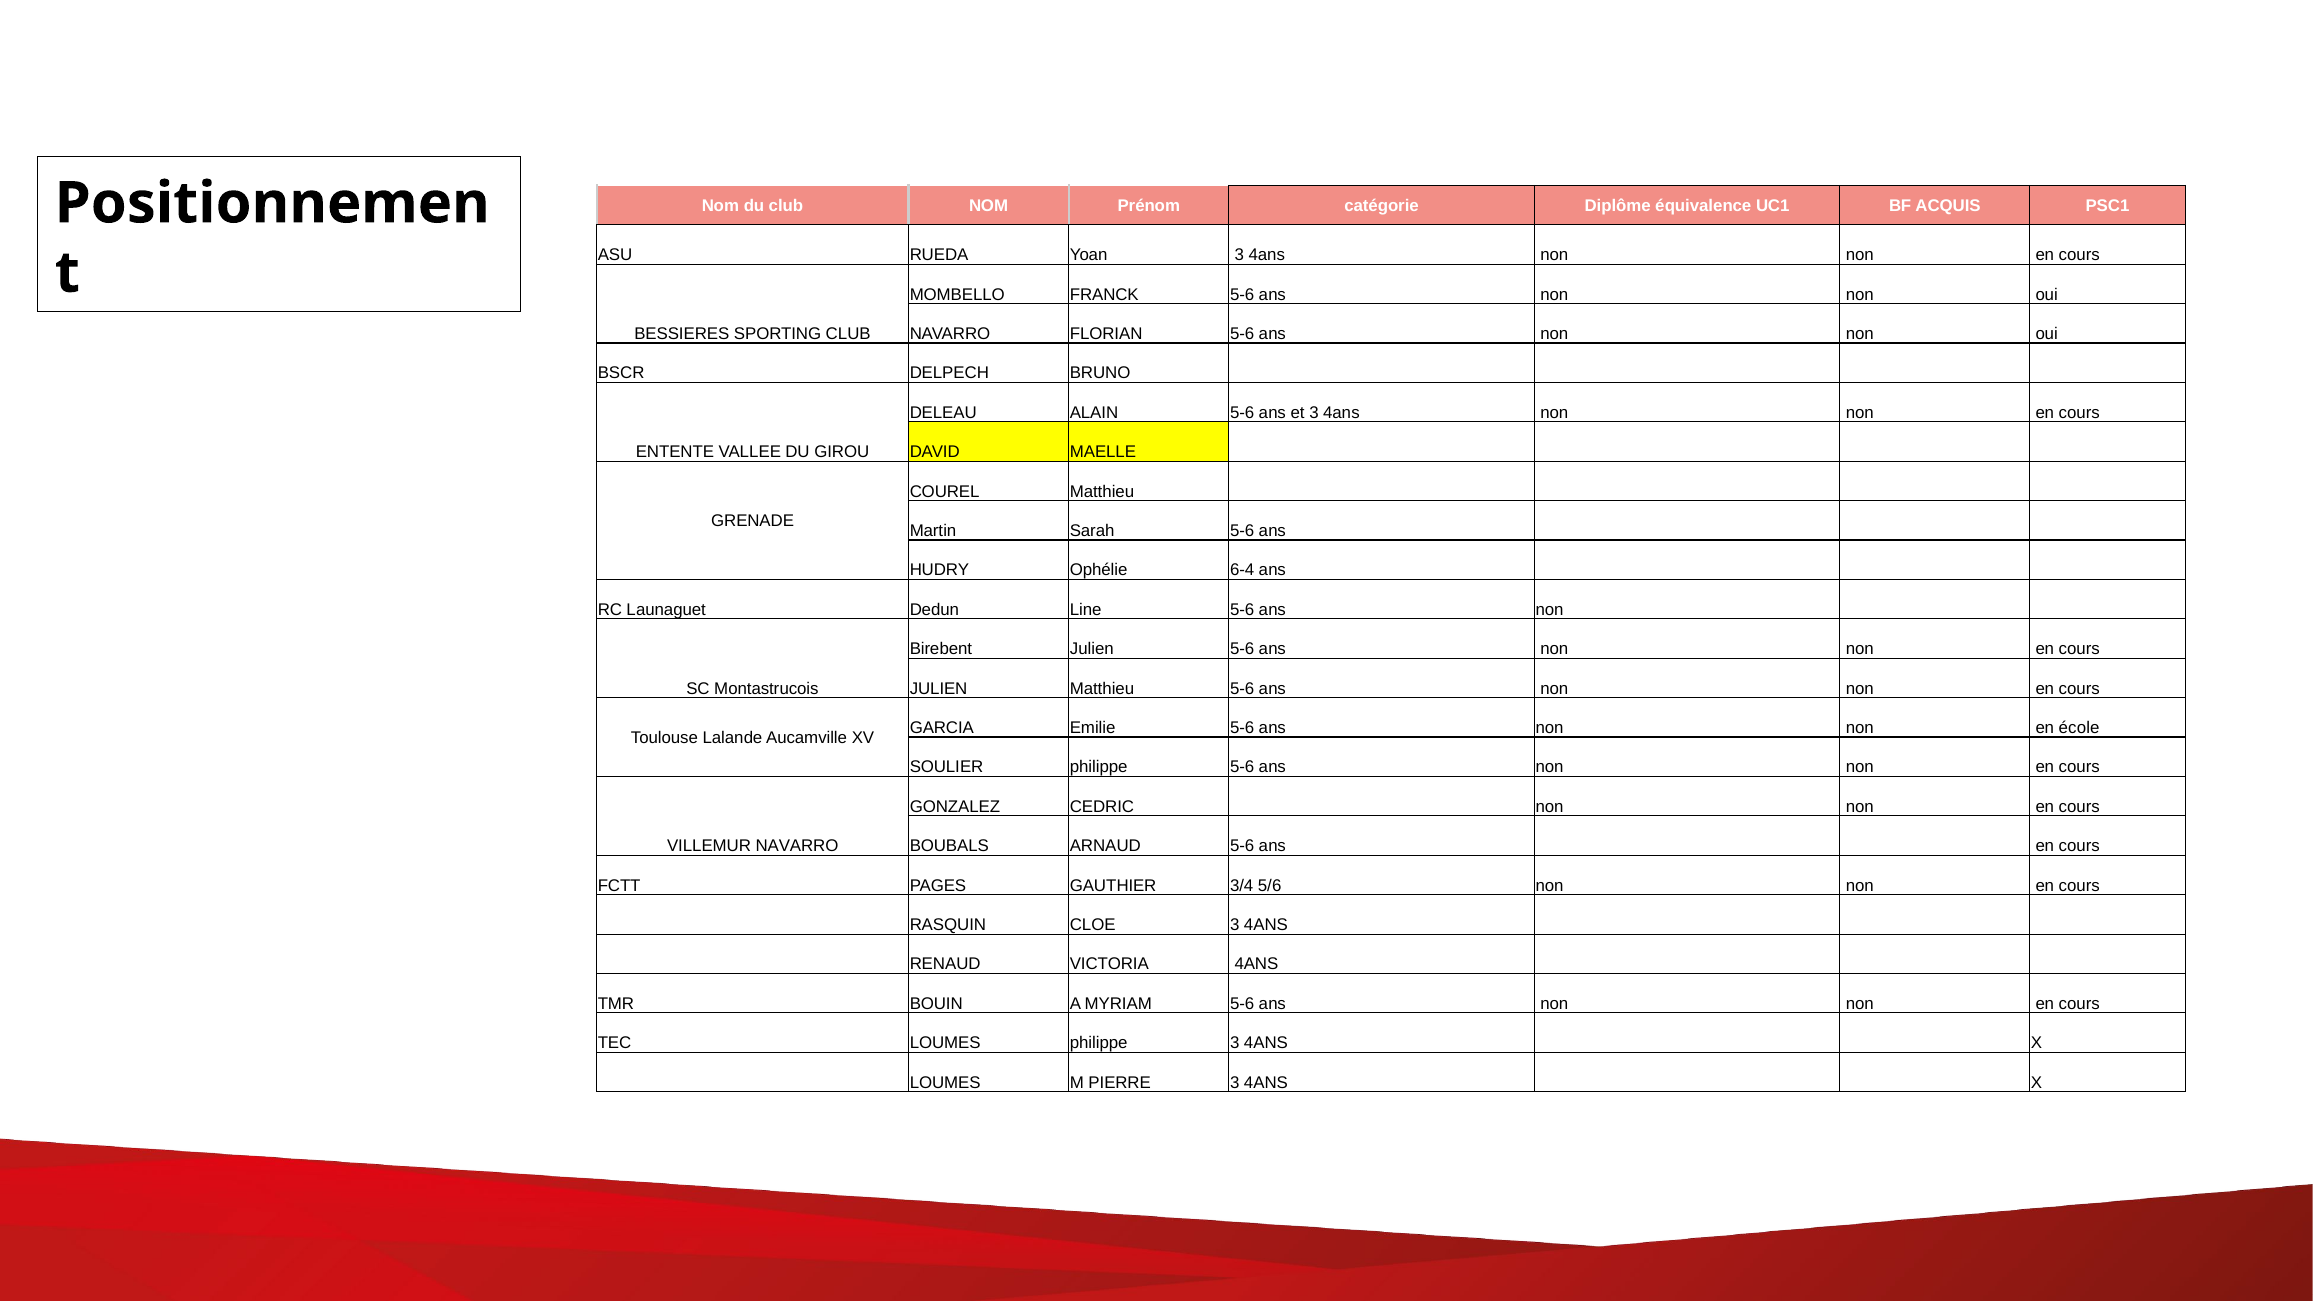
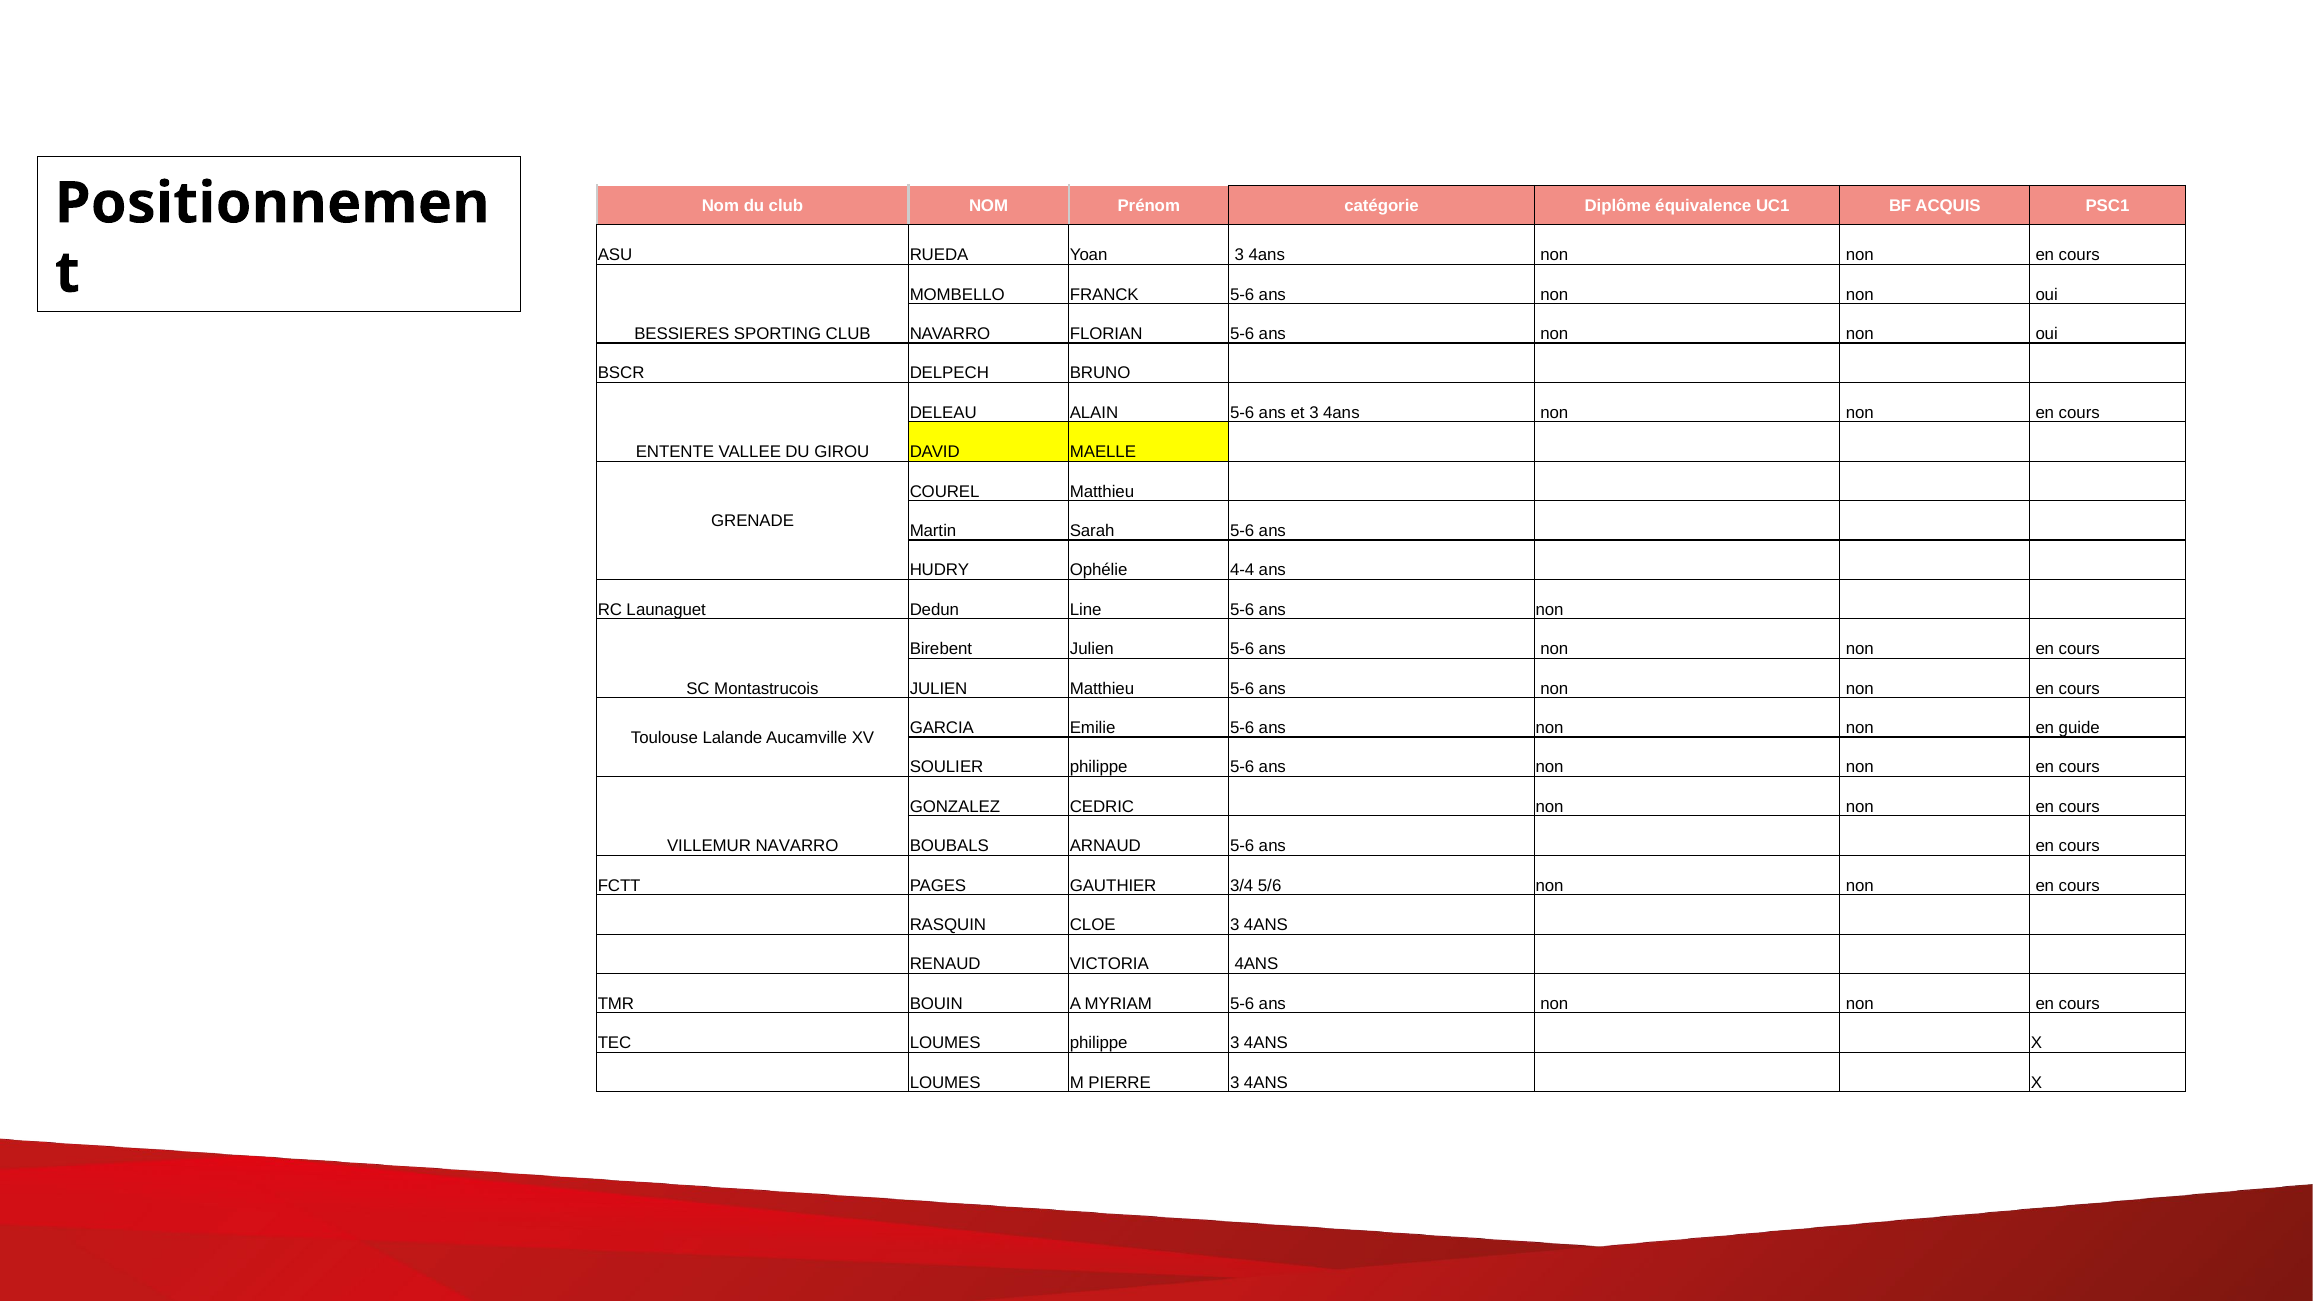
6-4: 6-4 -> 4-4
école: école -> guide
